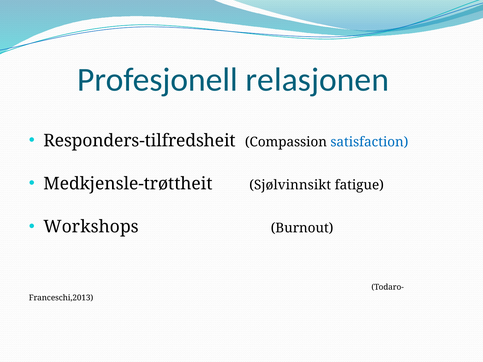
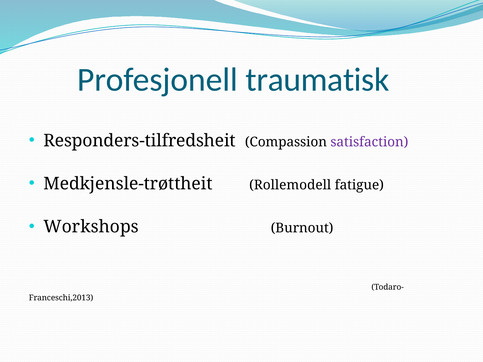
relasjonen: relasjonen -> traumatisk
satisfaction colour: blue -> purple
Sjølvinnsikt: Sjølvinnsikt -> Rollemodell
